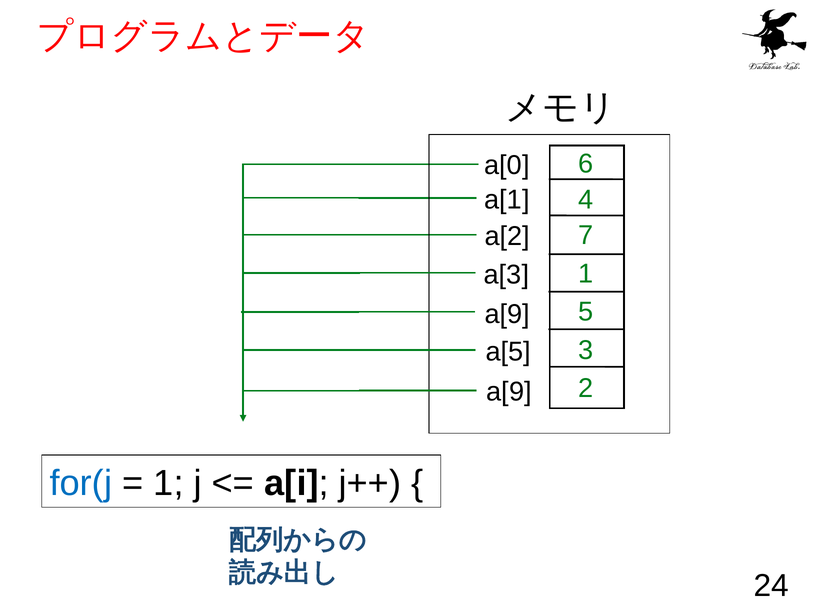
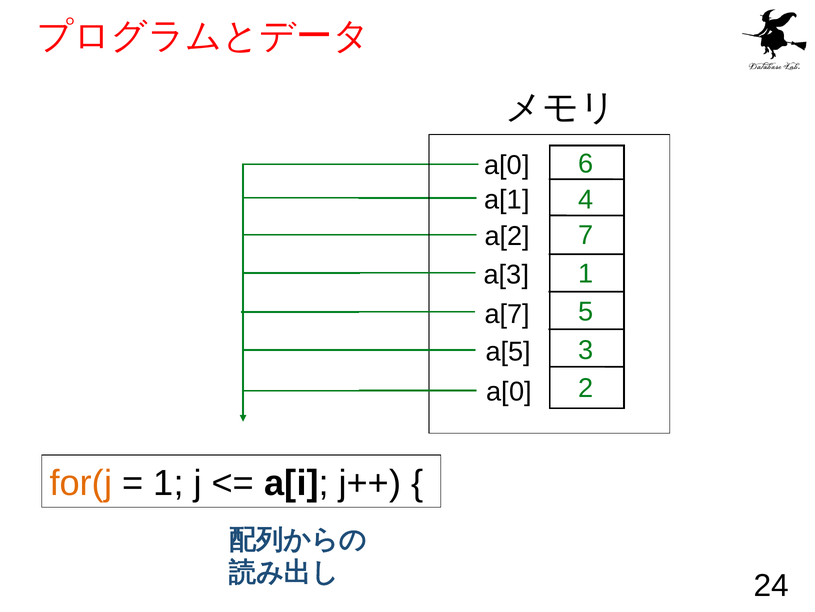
a[9 at (507, 314): a[9 -> a[7
a[9 at (509, 391): a[9 -> a[0
for(j colour: blue -> orange
